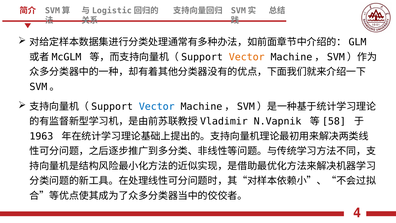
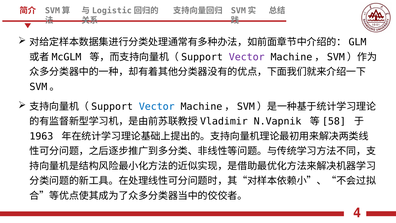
Vector at (247, 57) colour: orange -> purple
